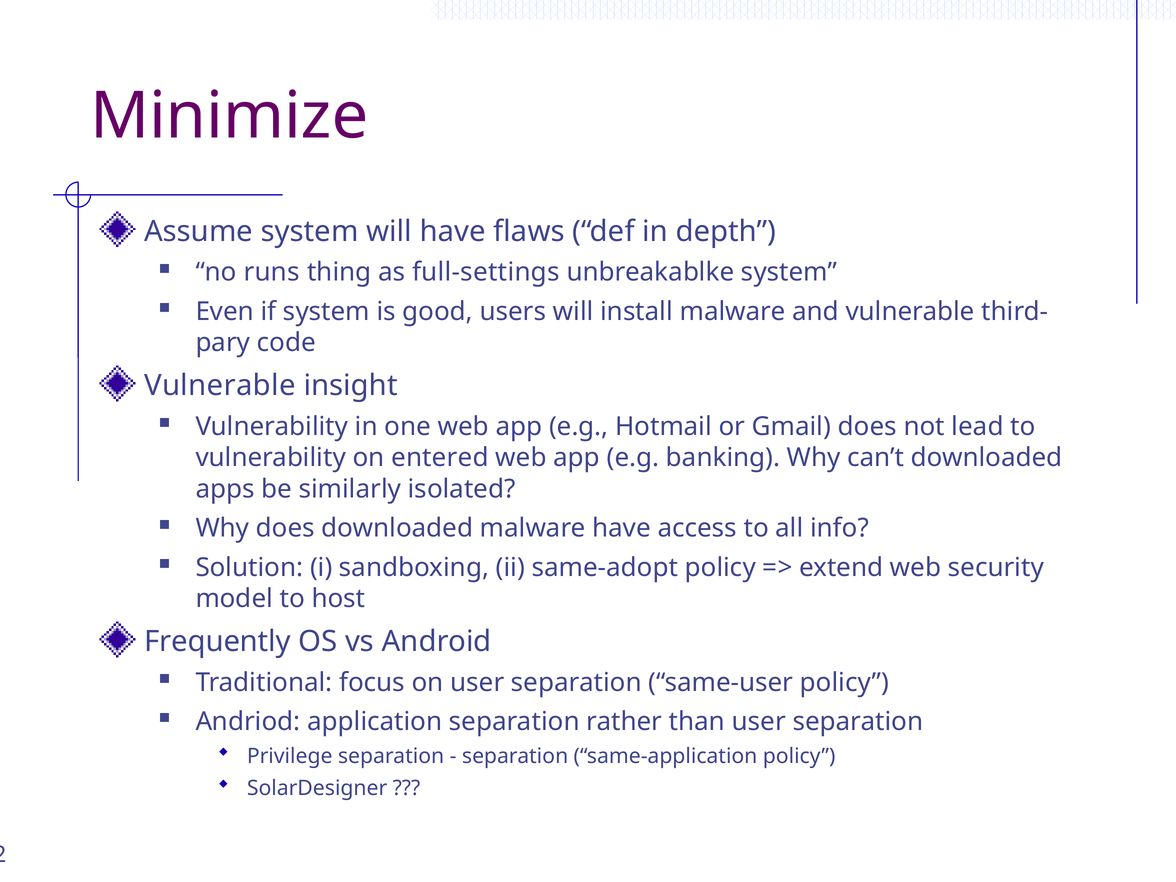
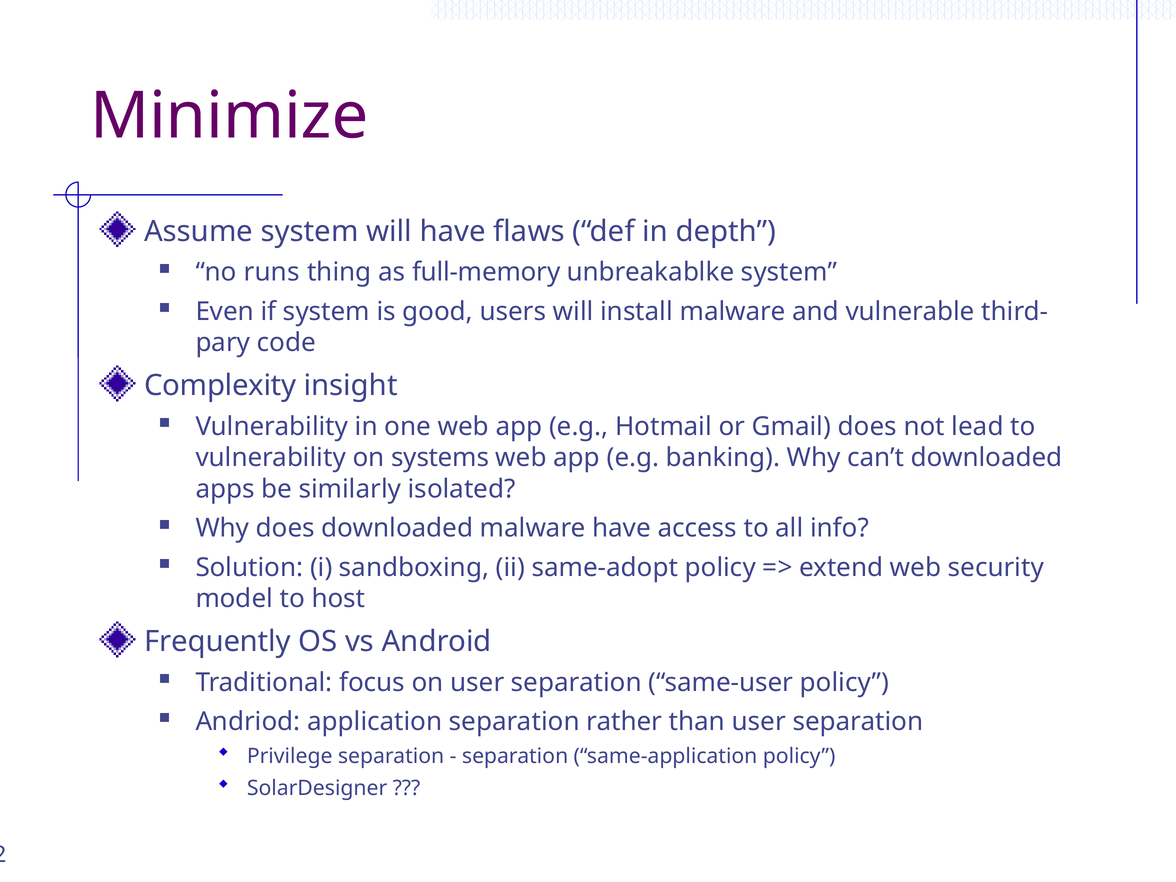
full-settings: full-settings -> full-memory
Vulnerable at (220, 386): Vulnerable -> Complexity
entered: entered -> systems
